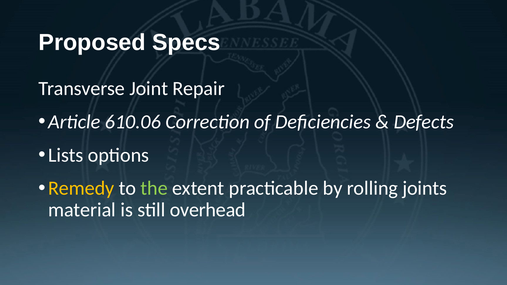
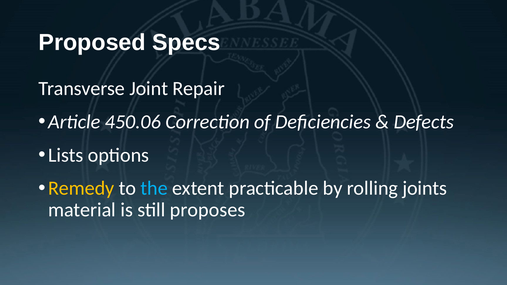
610.06: 610.06 -> 450.06
the colour: light green -> light blue
overhead: overhead -> proposes
